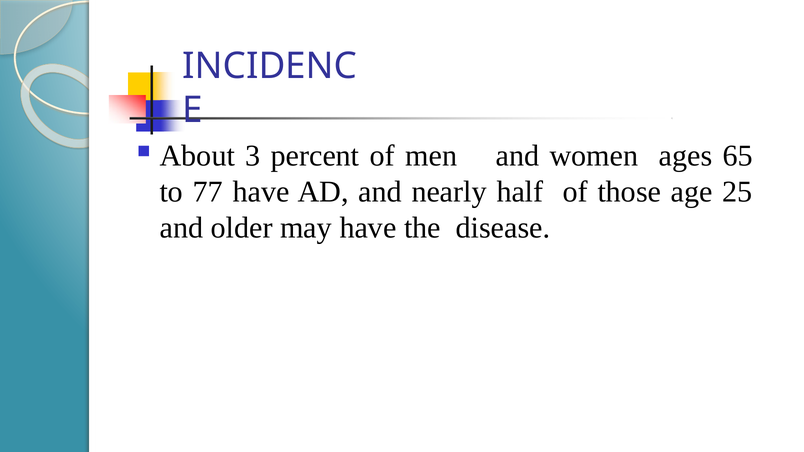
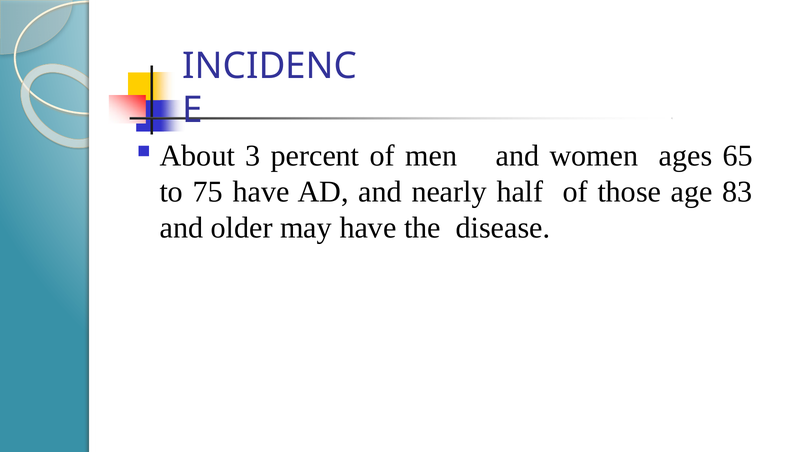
77: 77 -> 75
25: 25 -> 83
